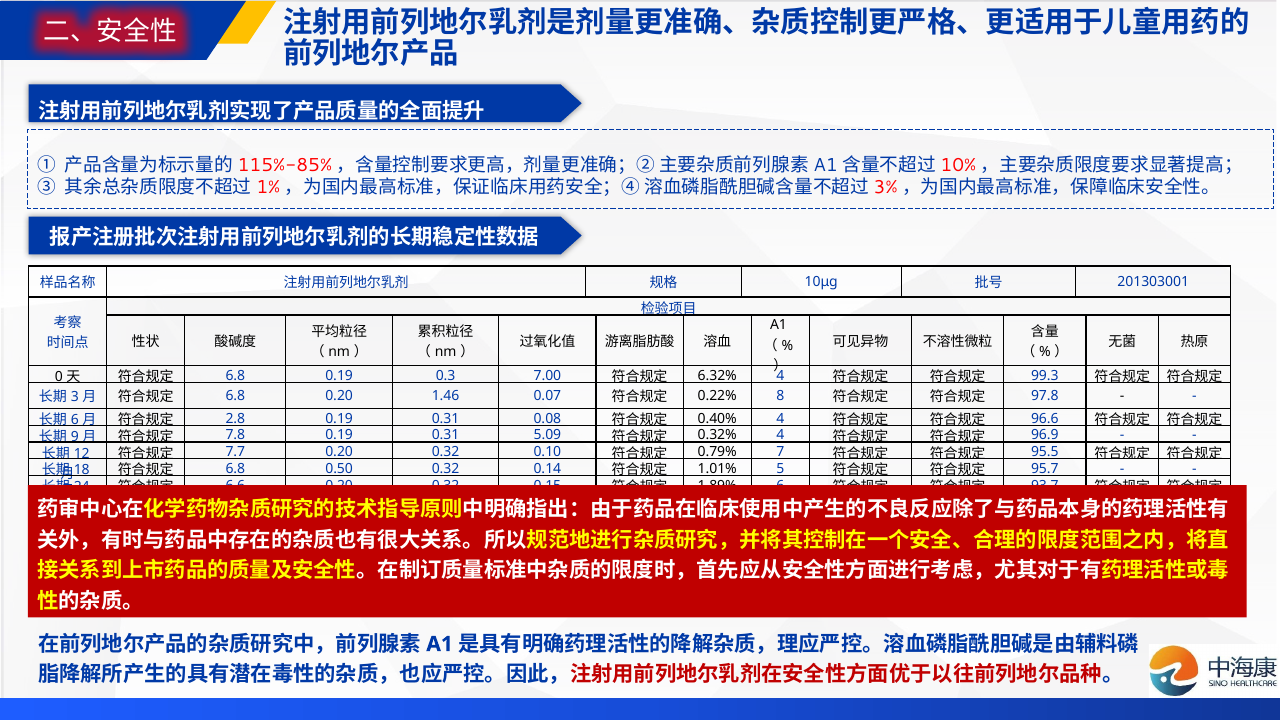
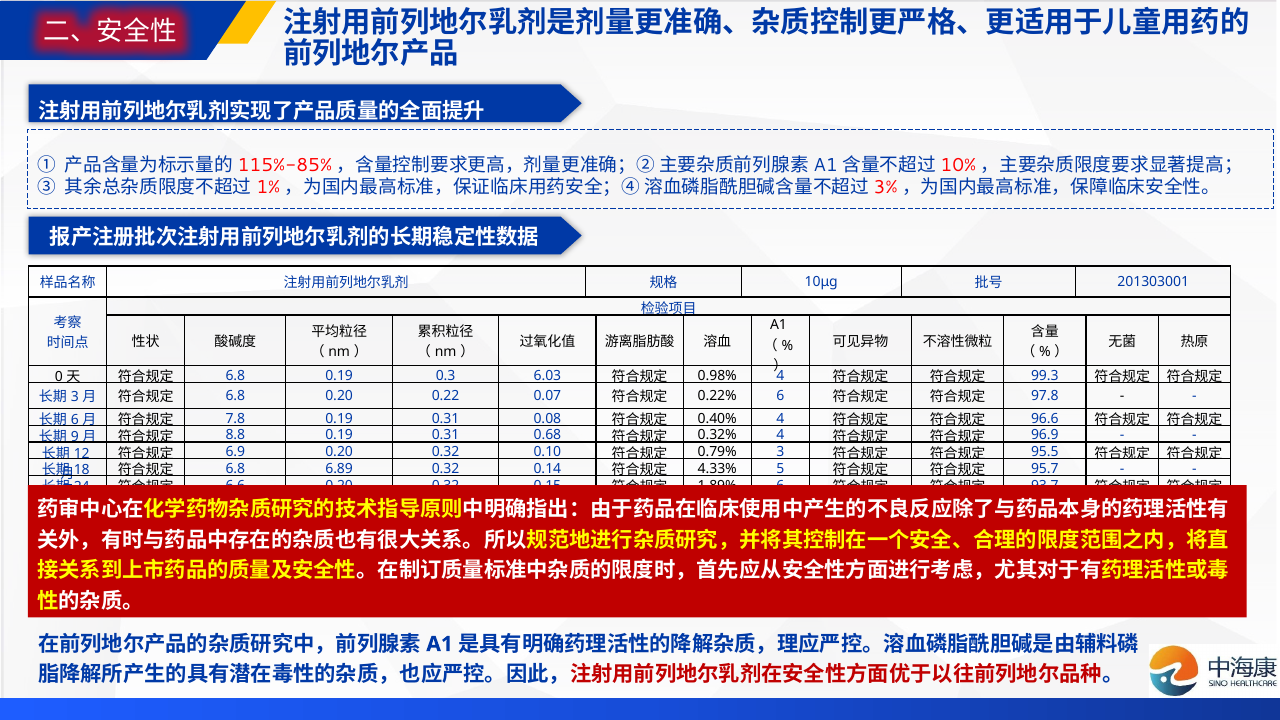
7.00: 7.00 -> 6.03
6.32%: 6.32% -> 0.98%
1.46: 1.46 -> 0.22
0.22% 8: 8 -> 6
2.8: 2.8 -> 7.8
7.8: 7.8 -> 8.8
5.09: 5.09 -> 0.68
7.7: 7.7 -> 6.9
0.79% 7: 7 -> 3
0.50: 0.50 -> 6.89
1.01%: 1.01% -> 4.33%
